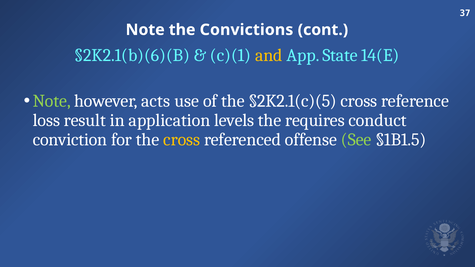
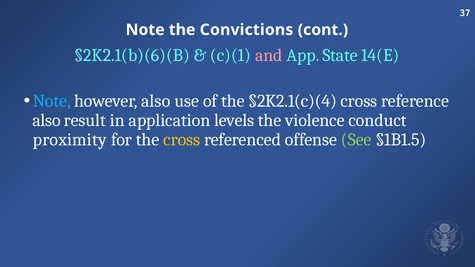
and colour: yellow -> pink
Note at (52, 101) colour: light green -> light blue
however acts: acts -> also
§2K2.1(c)(5: §2K2.1(c)(5 -> §2K2.1(c)(4
loss at (46, 120): loss -> also
requires: requires -> violence
conviction: conviction -> proximity
